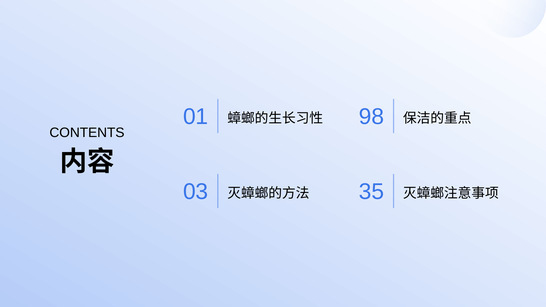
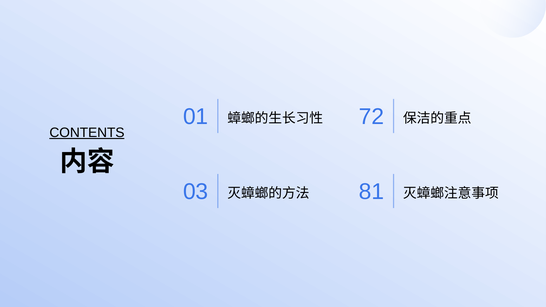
98: 98 -> 72
CONTENTS underline: none -> present
35: 35 -> 81
